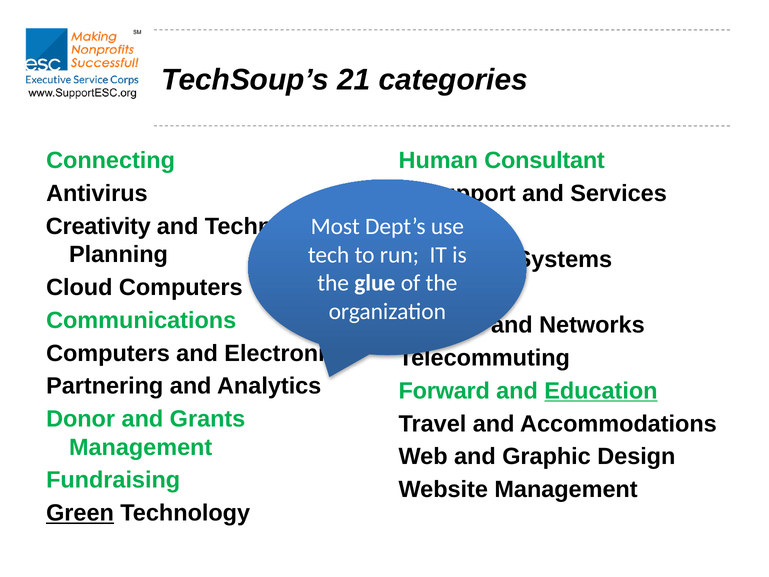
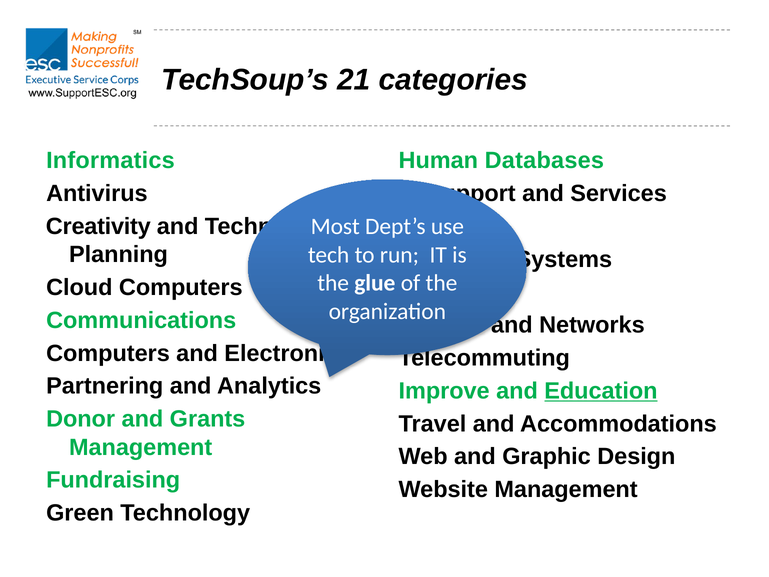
Connecting: Connecting -> Informatics
Consultant: Consultant -> Databases
Forward: Forward -> Improve
Green underline: present -> none
